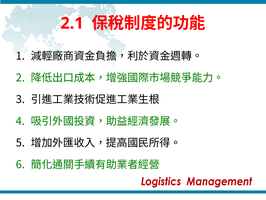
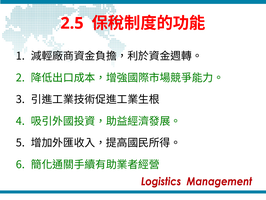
2.1: 2.1 -> 2.5
